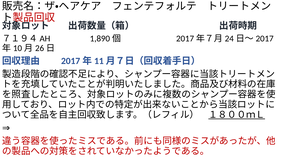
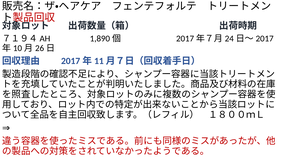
１８００ｍＬ underline: present -> none
